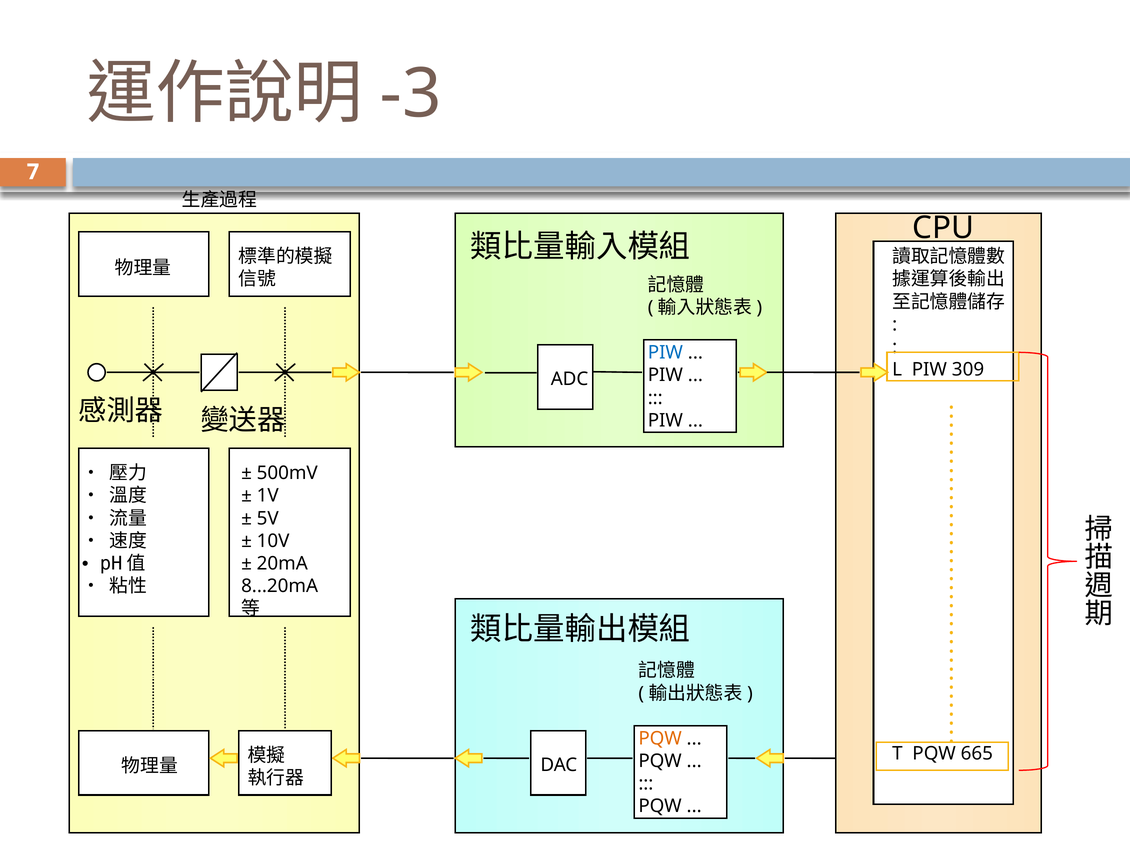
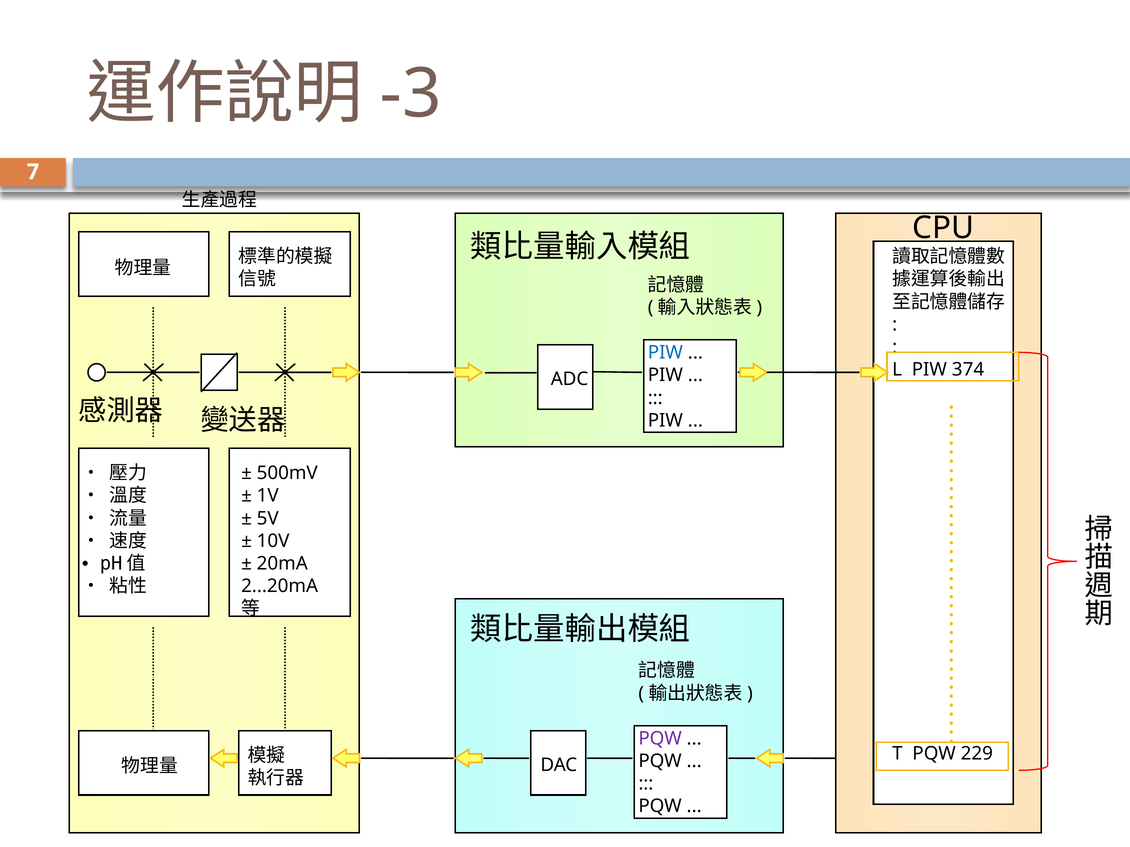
309: 309 -> 374
8...20mA: 8...20mA -> 2...20mA
PQW at (660, 739) colour: orange -> purple
665: 665 -> 229
